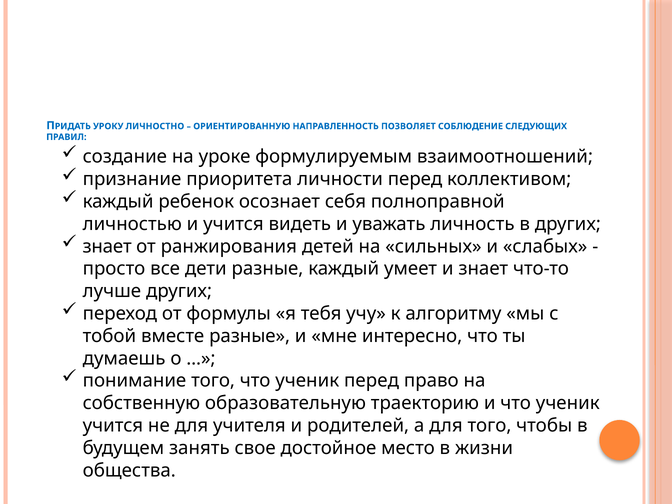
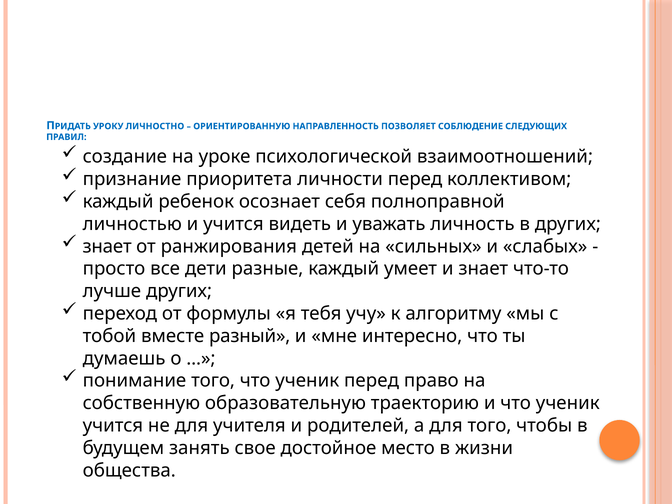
формулируемым: формулируемым -> психологической
вместе разные: разные -> разный
